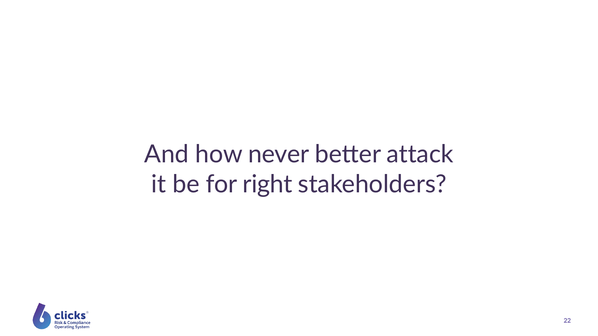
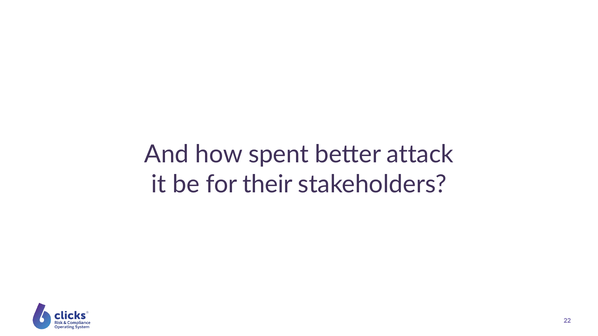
never: never -> spent
right: right -> their
